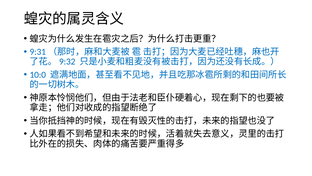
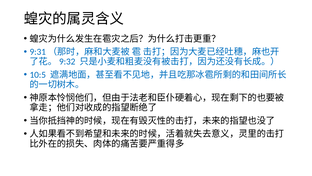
10:0: 10:0 -> 10:5
